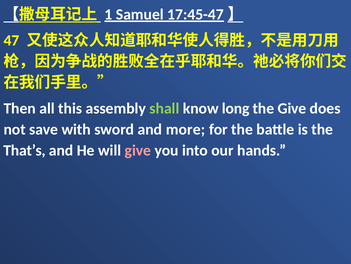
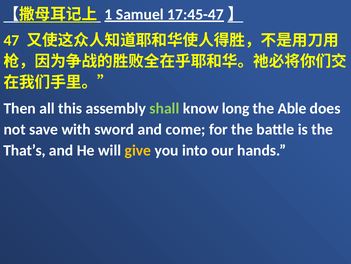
the Give: Give -> Able
more: more -> come
give at (138, 150) colour: pink -> yellow
